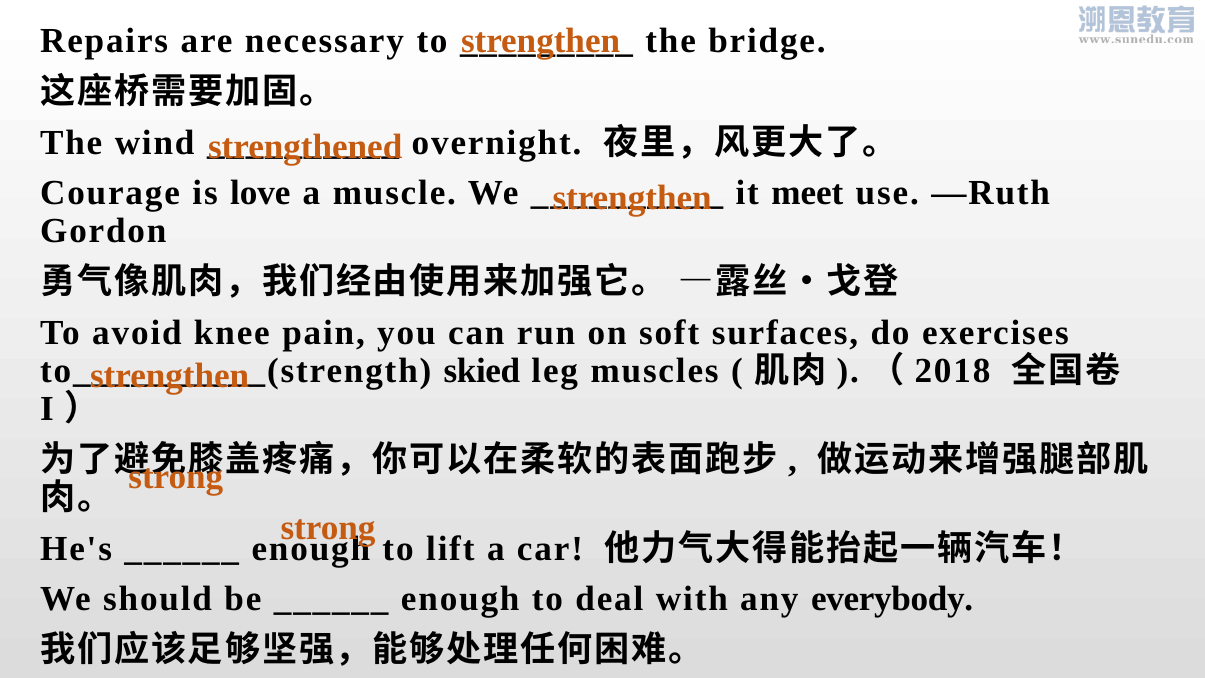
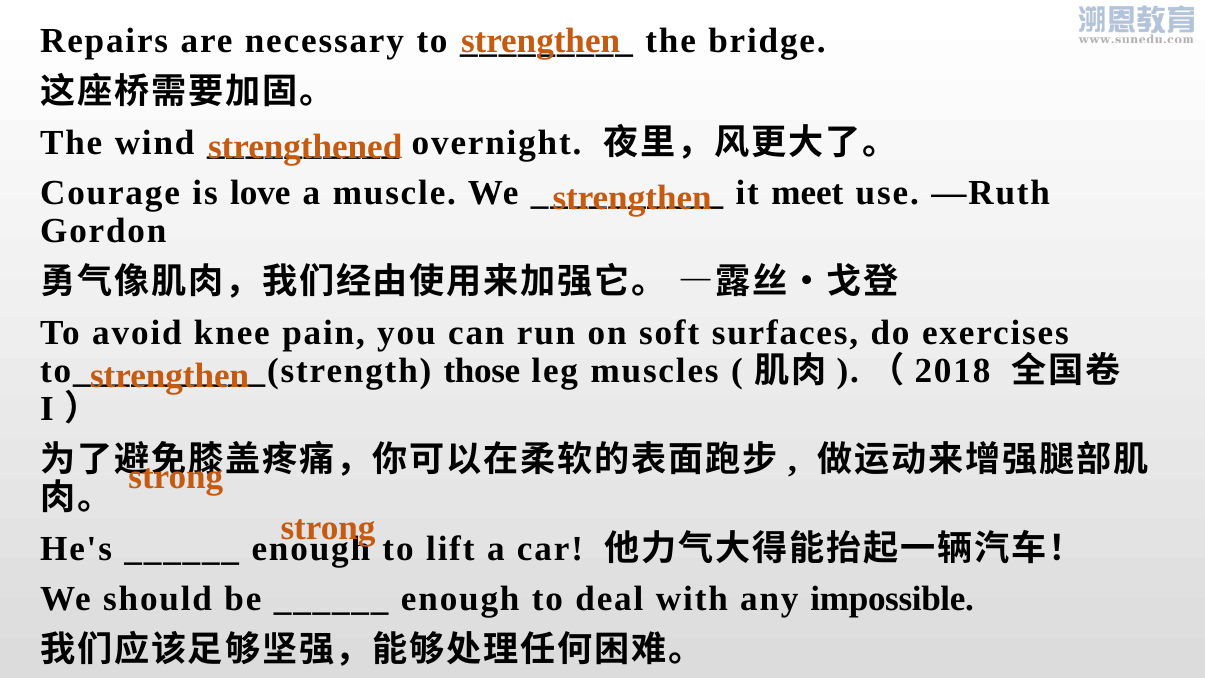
skied: skied -> those
everybody: everybody -> impossible
